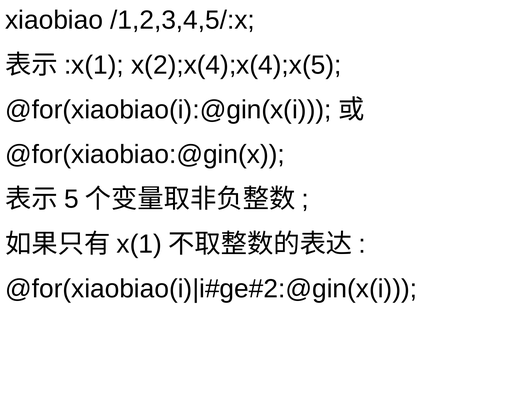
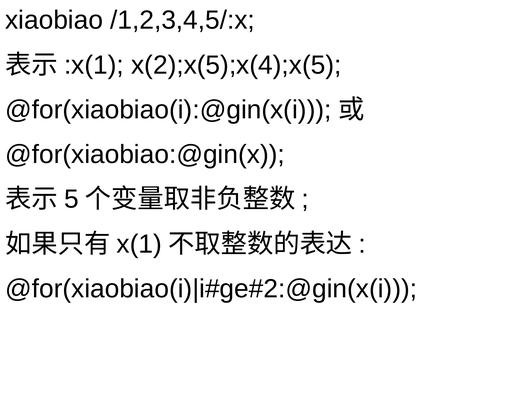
x(2);x(4);x(4);x(5: x(2);x(4);x(4);x(5 -> x(2);x(5);x(4);x(5
